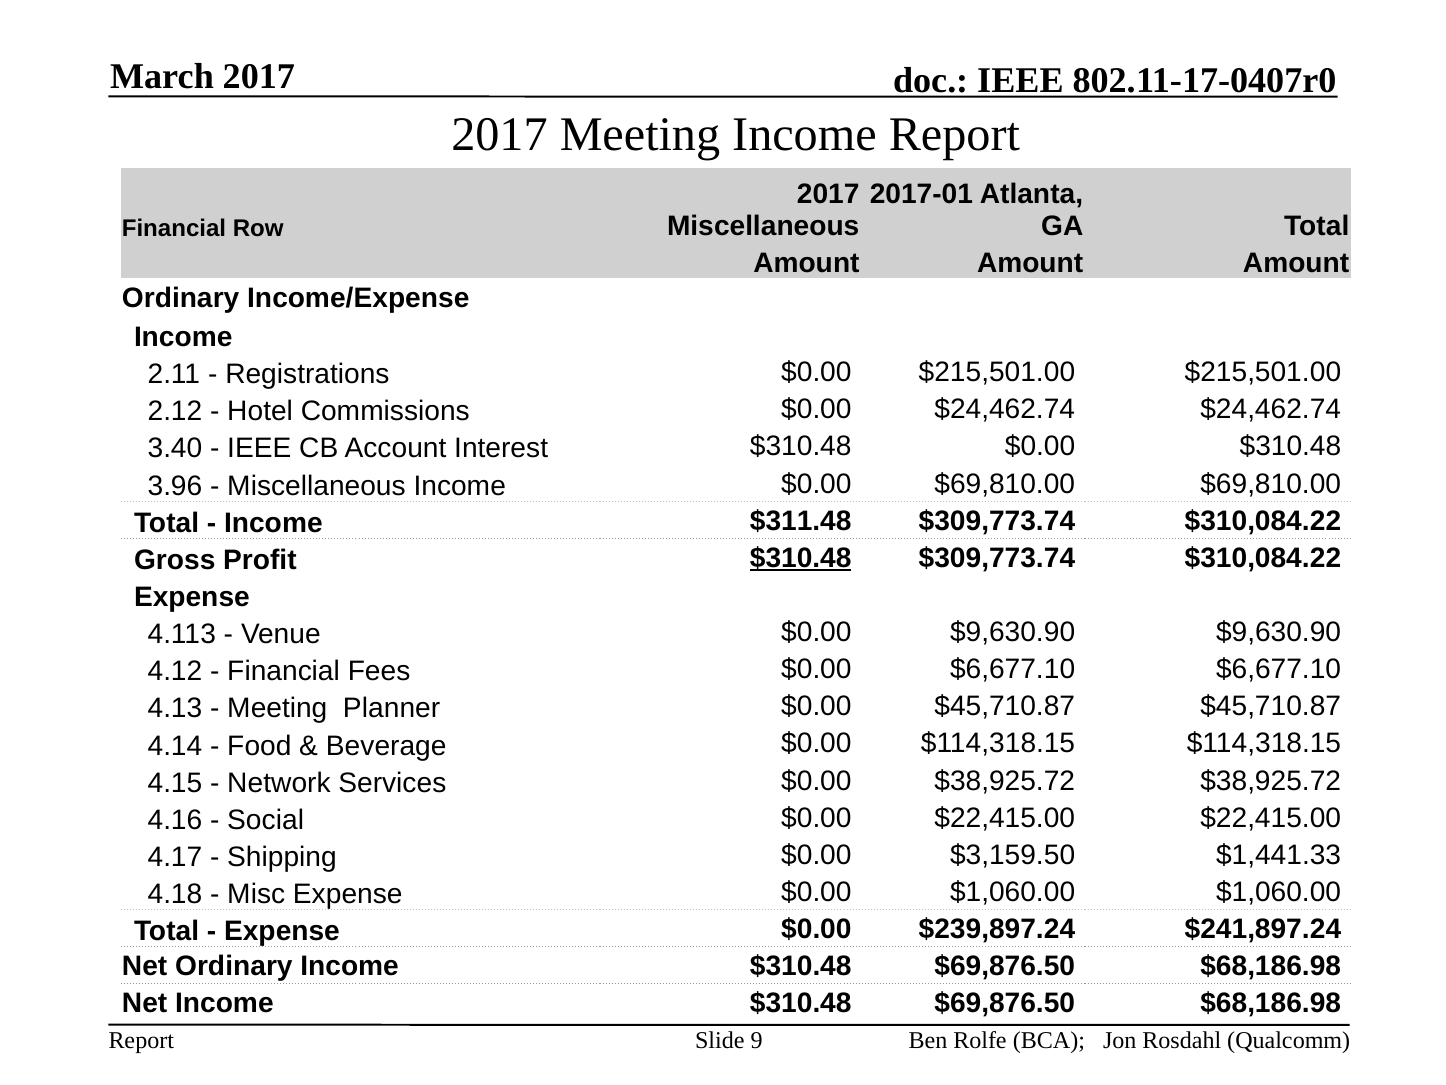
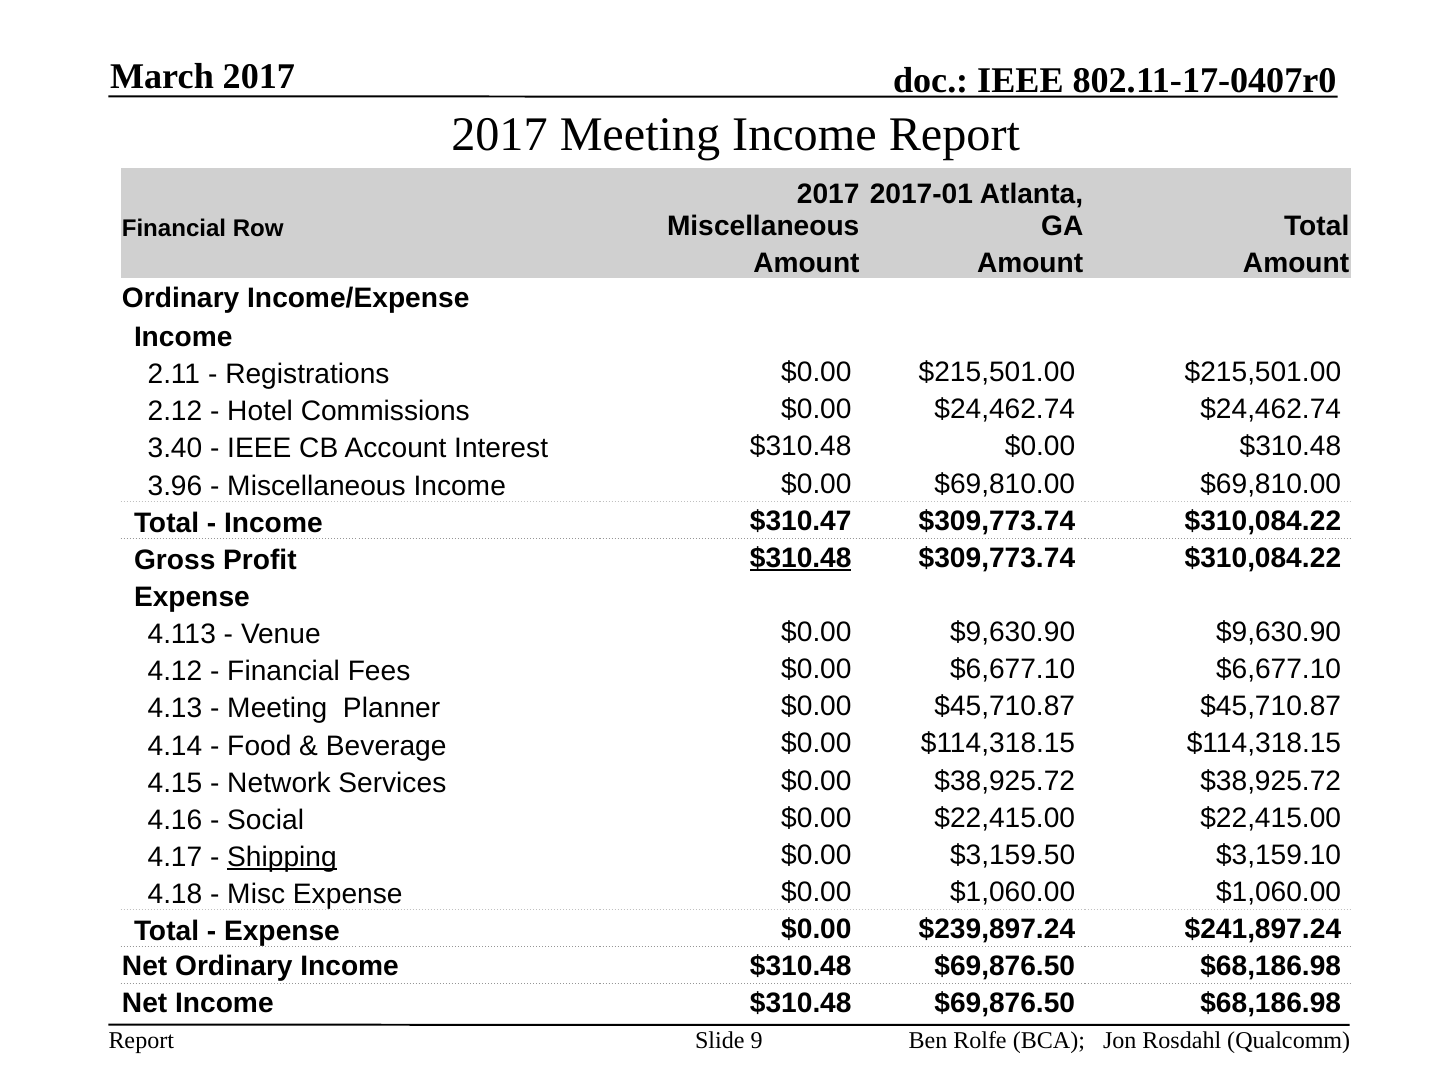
$311.48: $311.48 -> $310.47
Shipping underline: none -> present
$1,441.33: $1,441.33 -> $3,159.10
